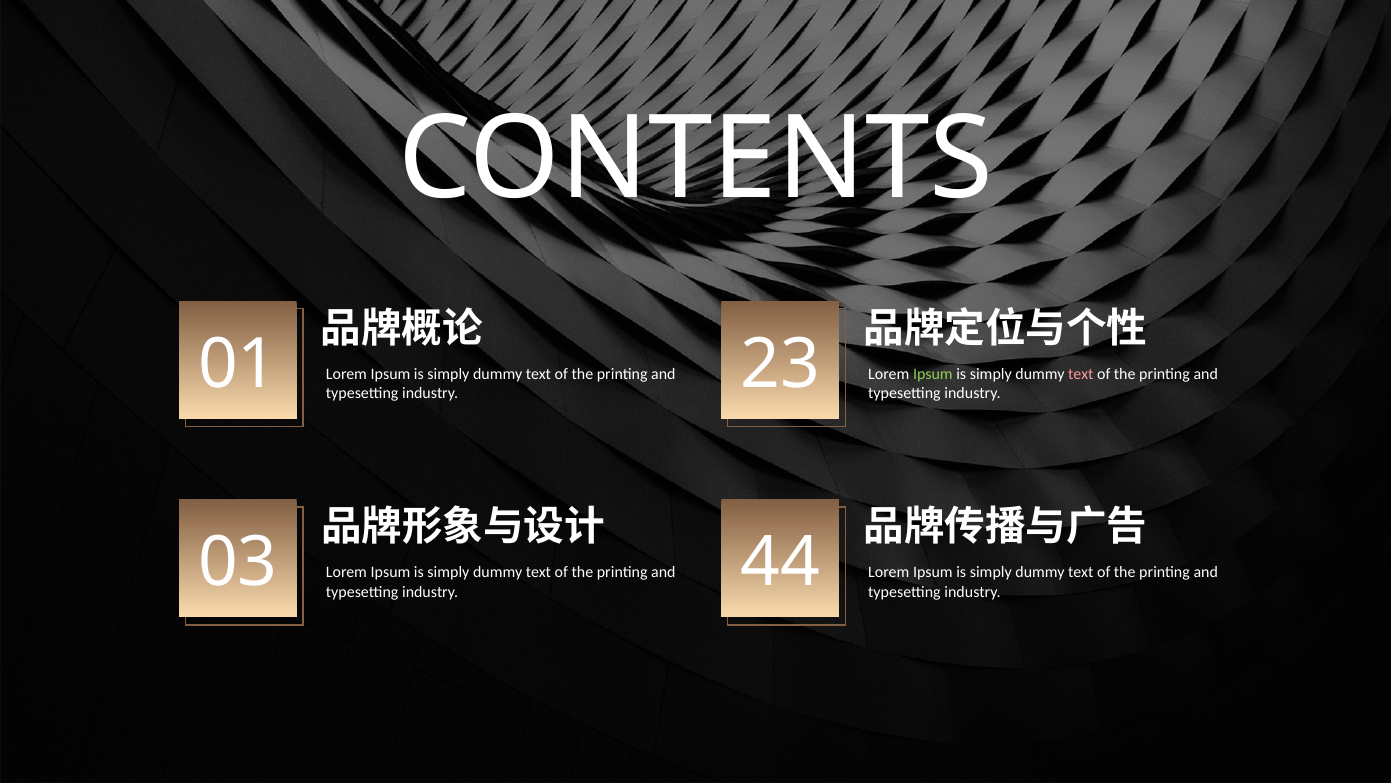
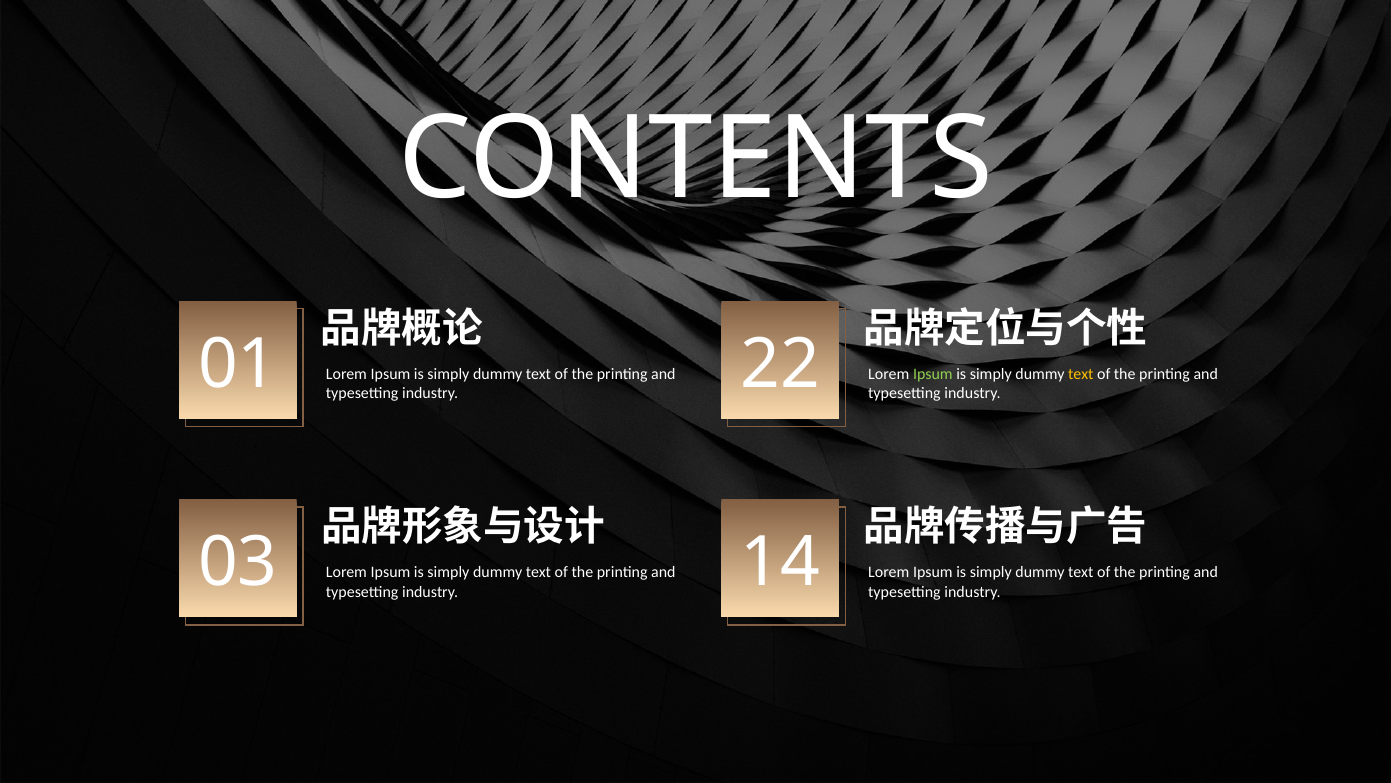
text at (1081, 374) colour: pink -> yellow
23: 23 -> 22
44: 44 -> 14
